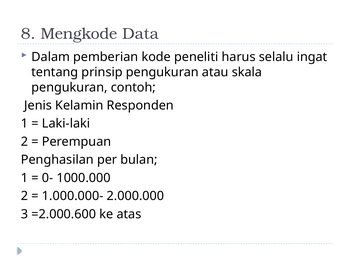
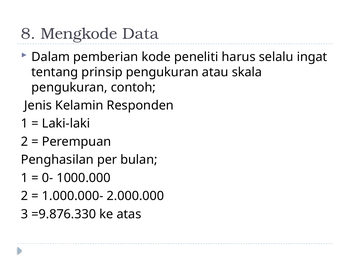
=2.000.600: =2.000.600 -> =9.876.330
